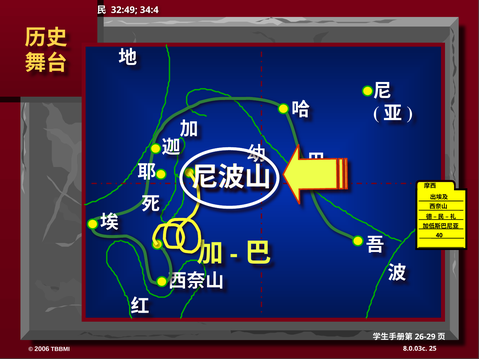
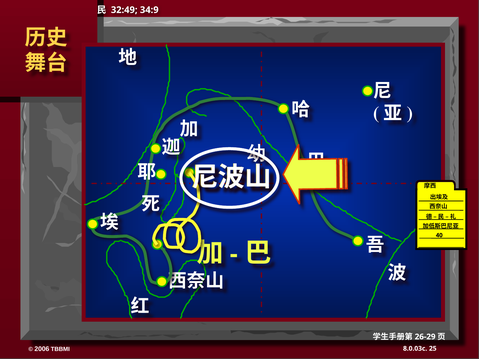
34:4: 34:4 -> 34:9
